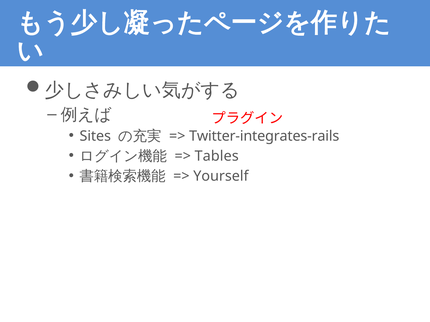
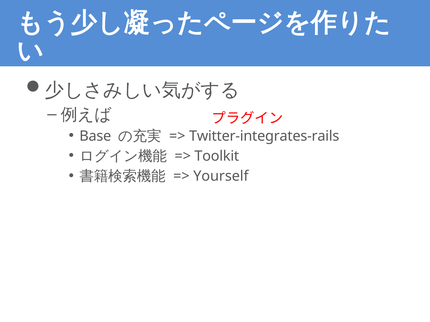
Sites: Sites -> Base
Tables: Tables -> Toolkit
